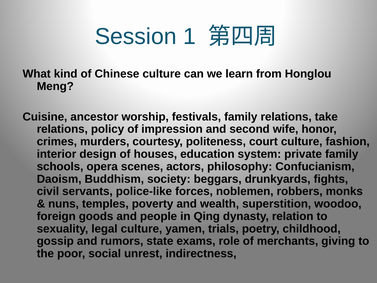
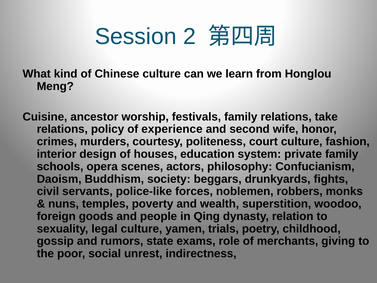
1: 1 -> 2
impression: impression -> experience
